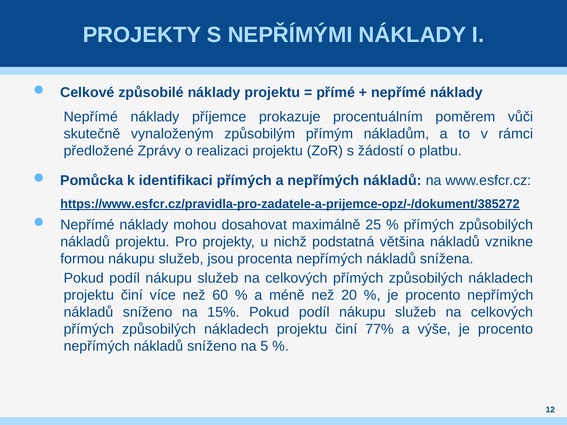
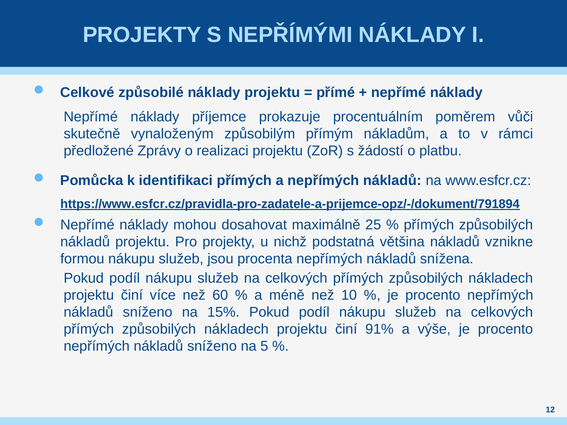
https://www.esfcr.cz/pravidla-pro-zadatele-a-prijemce-opz/-/dokument/385272: https://www.esfcr.cz/pravidla-pro-zadatele-a-prijemce-opz/-/dokument/385272 -> https://www.esfcr.cz/pravidla-pro-zadatele-a-prijemce-opz/-/dokument/791894
20: 20 -> 10
77%: 77% -> 91%
